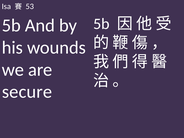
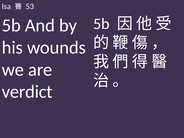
secure: secure -> verdict
